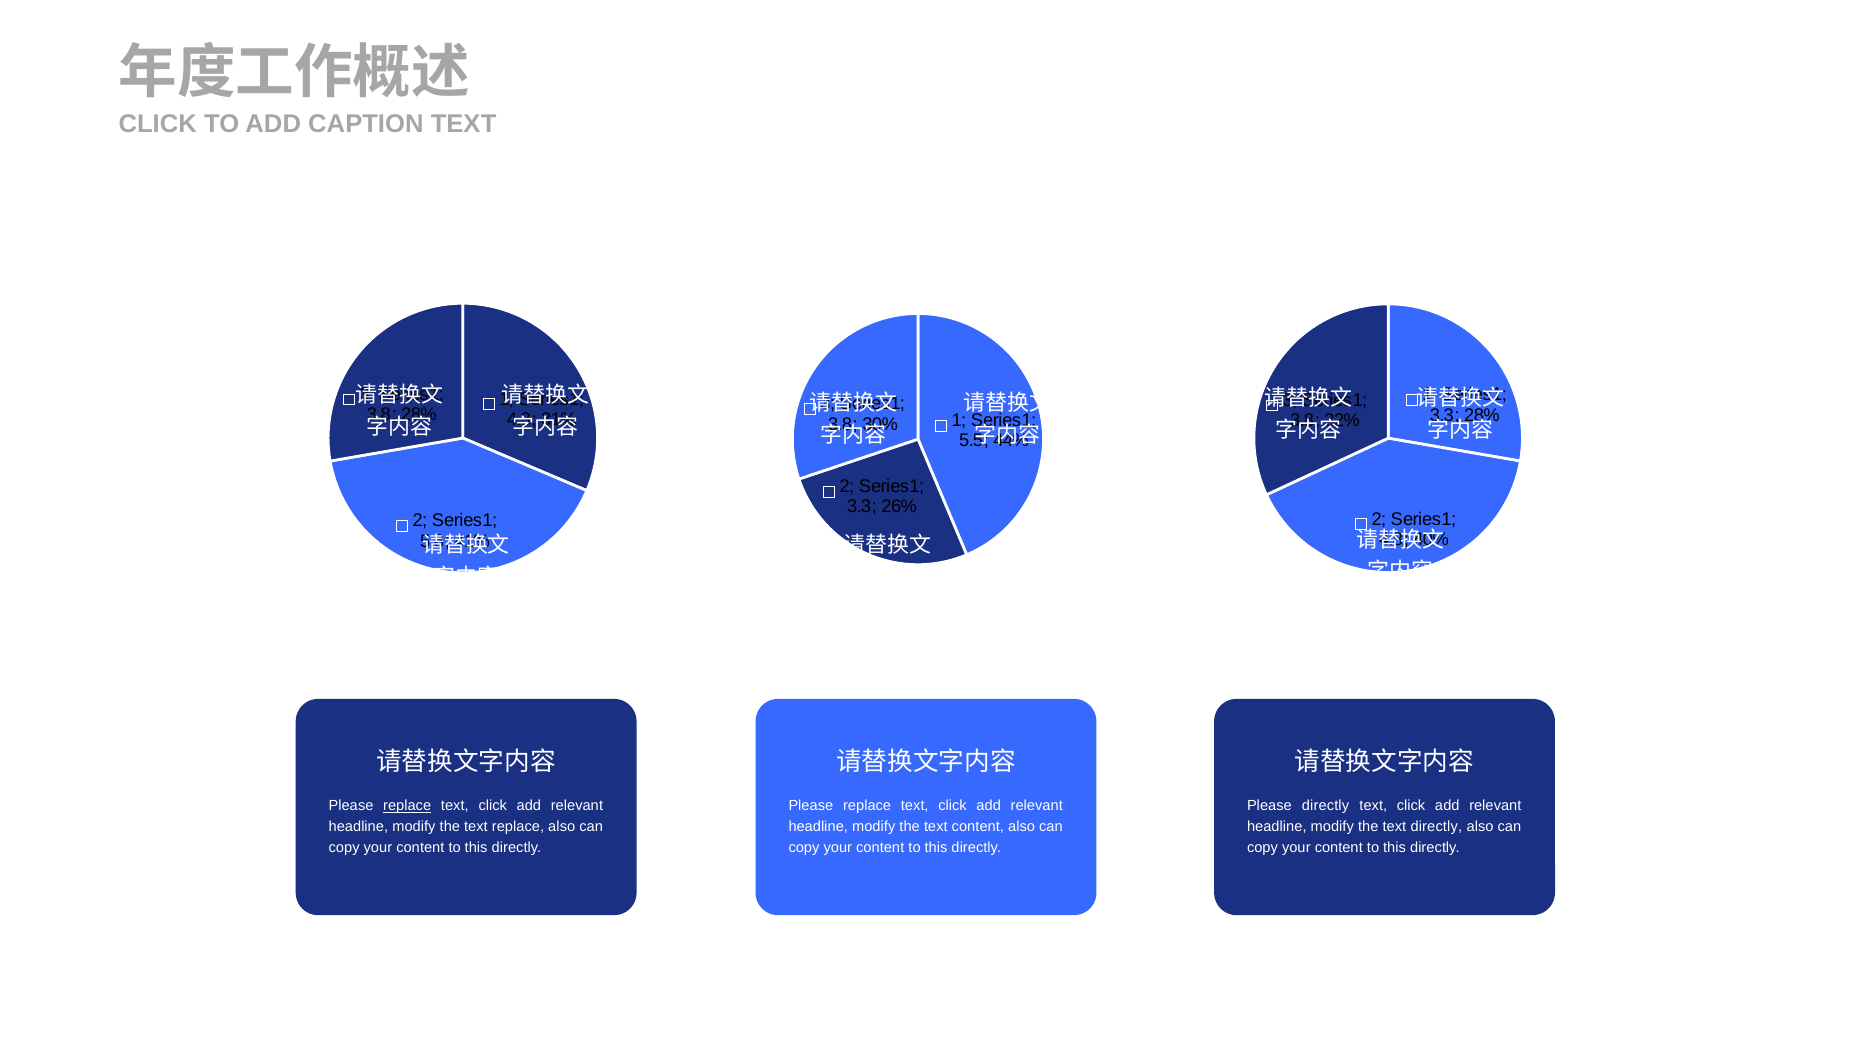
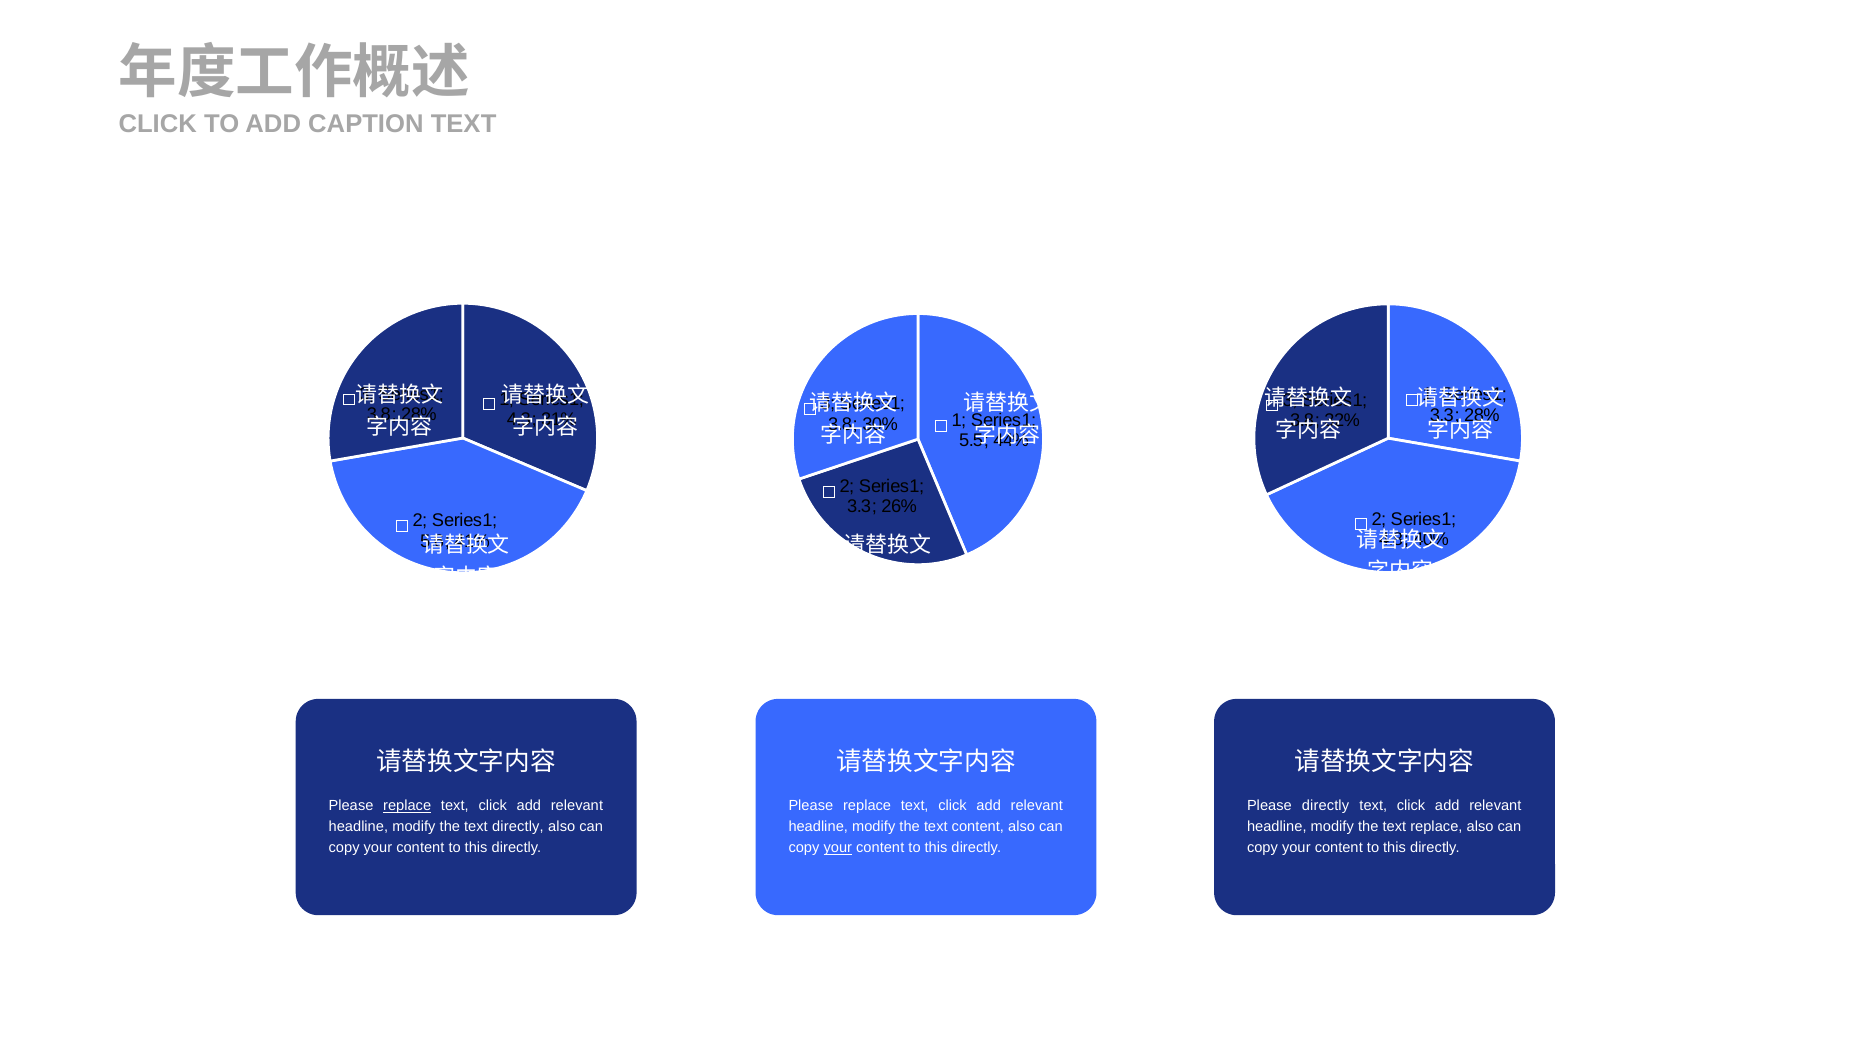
text replace: replace -> directly
text directly: directly -> replace
your at (838, 848) underline: none -> present
